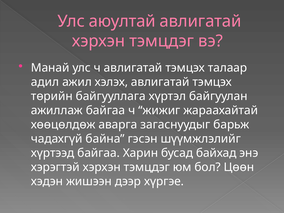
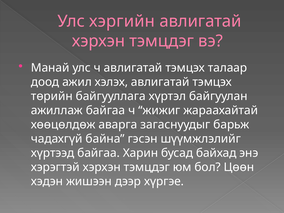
аюултай: аюултай -> хэргийн
адил: адил -> доод
